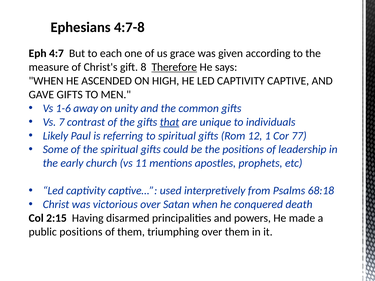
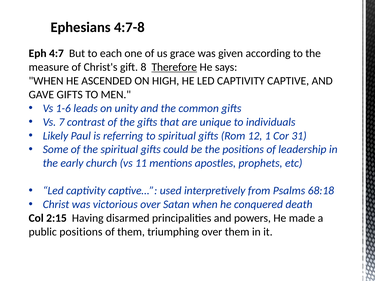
away: away -> leads
that underline: present -> none
77: 77 -> 31
